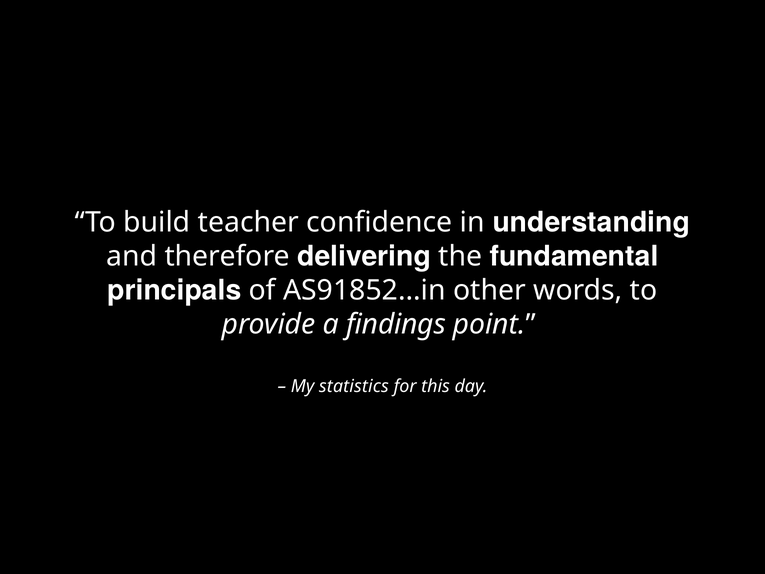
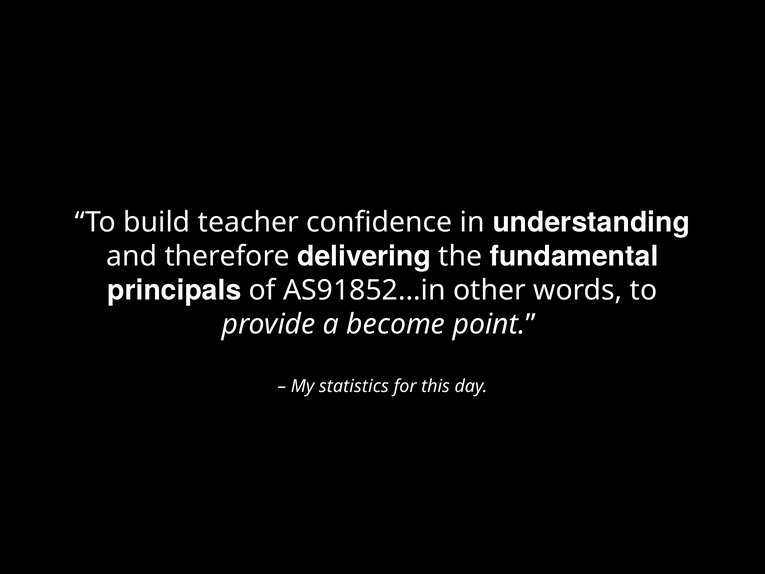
findings: findings -> become
